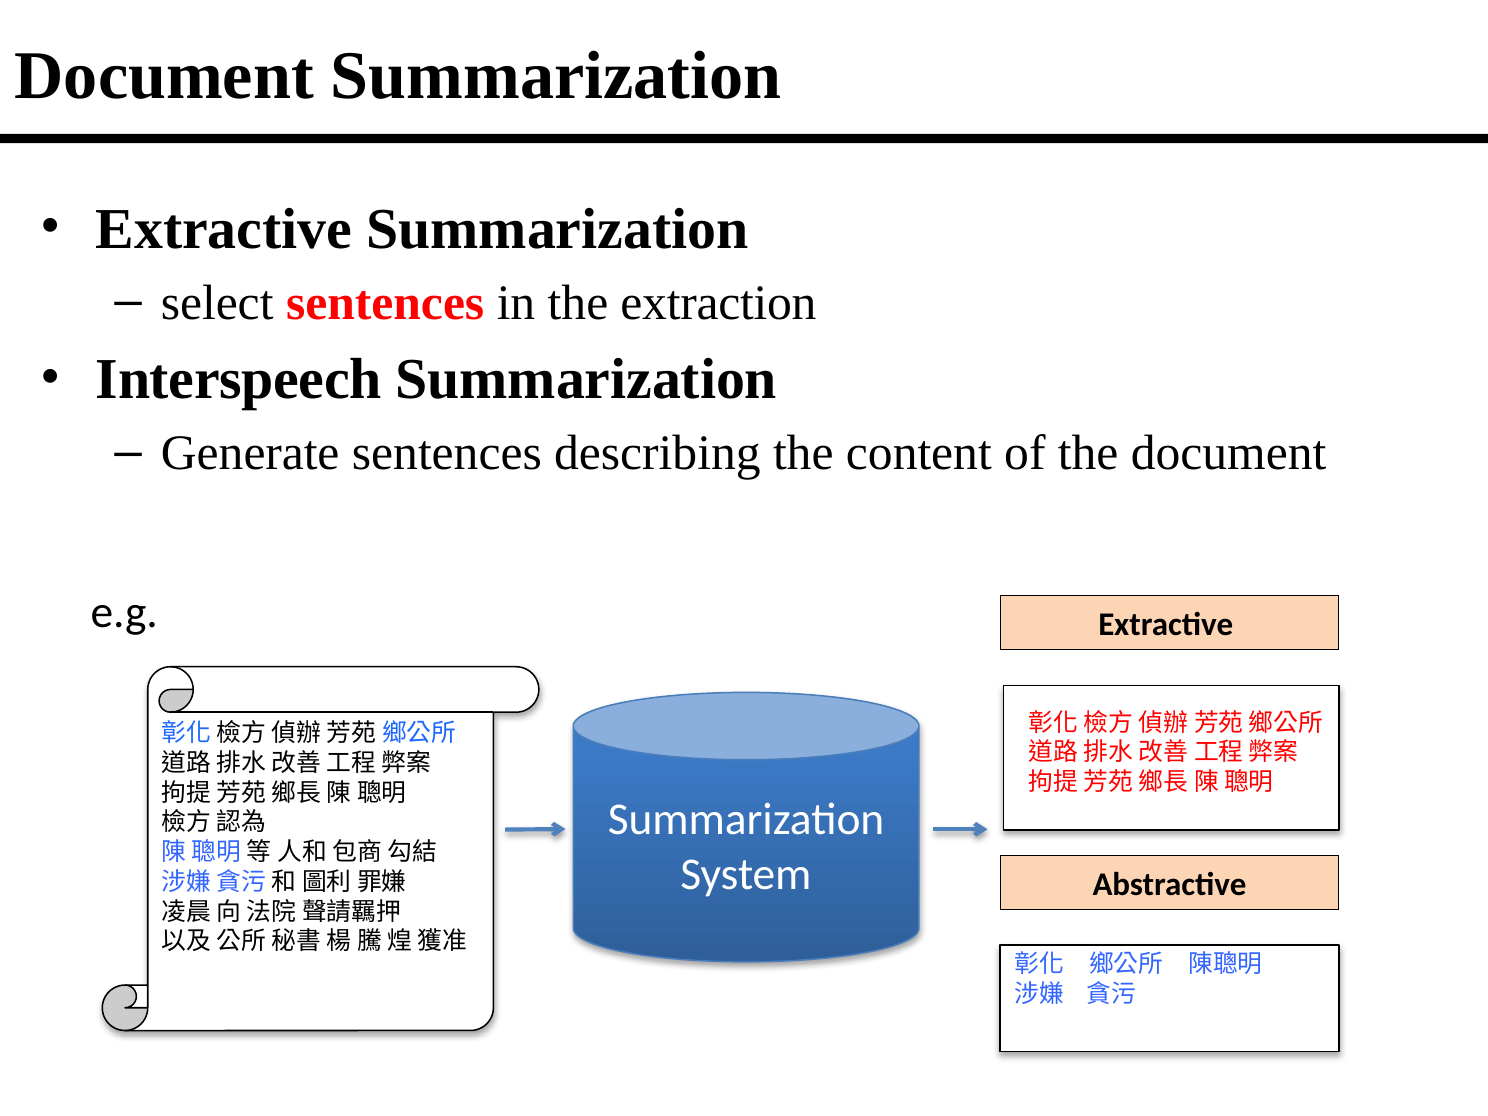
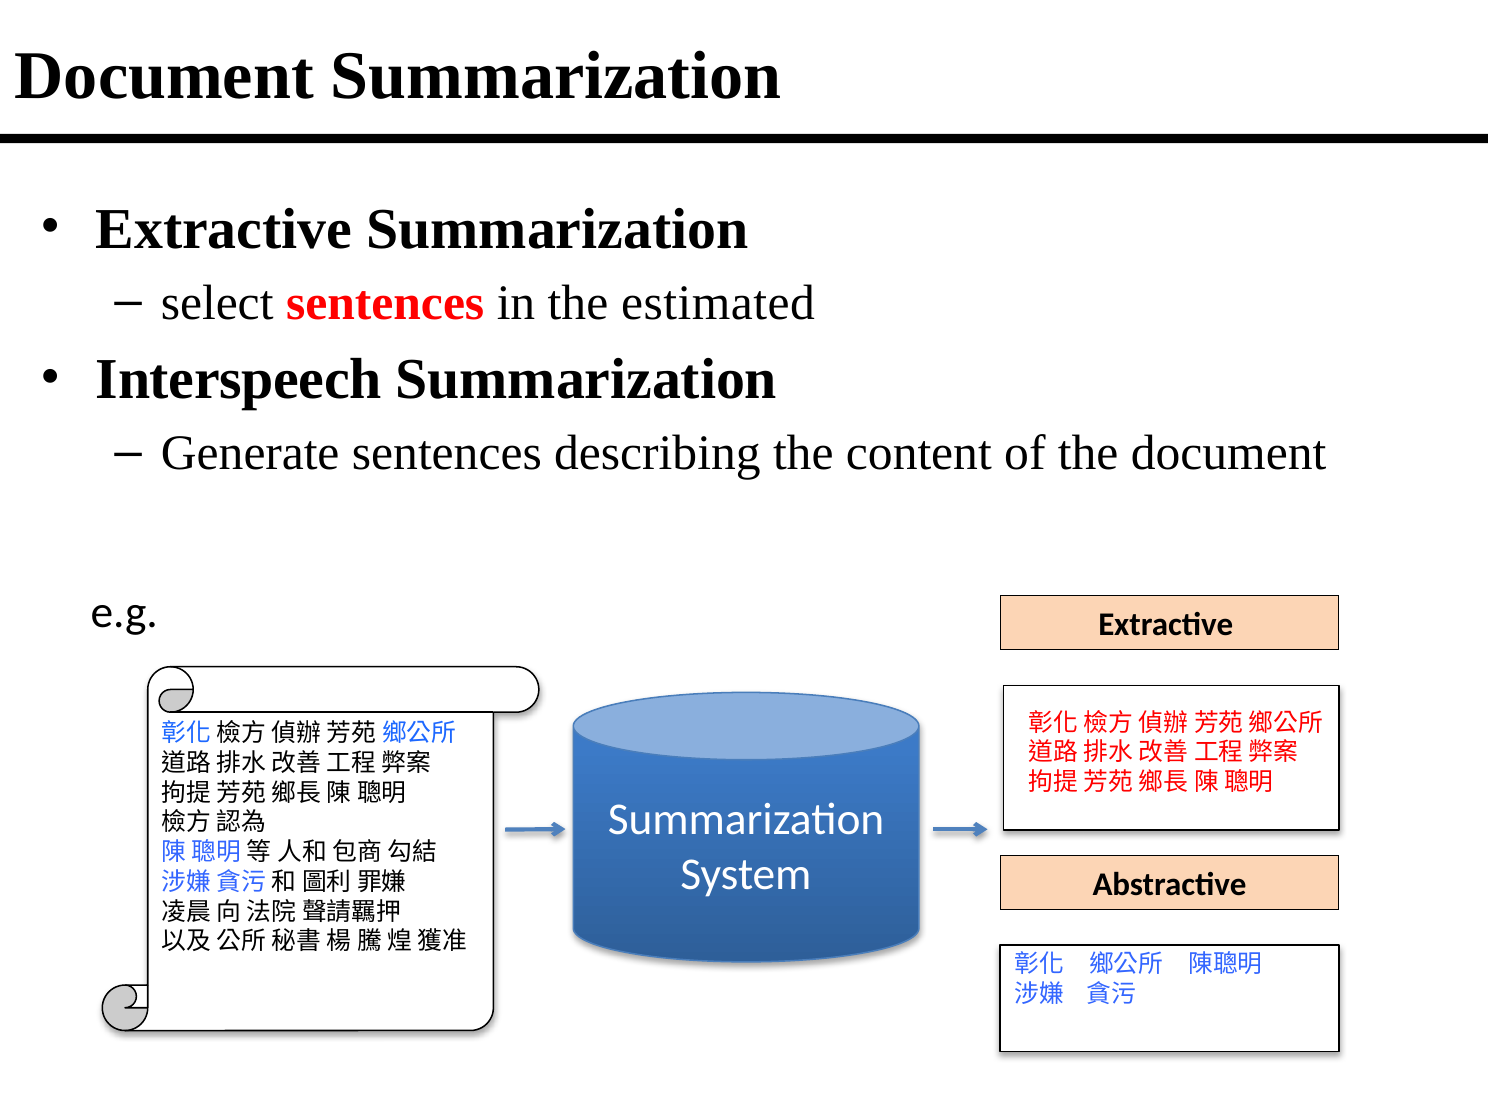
extraction: extraction -> estimated
